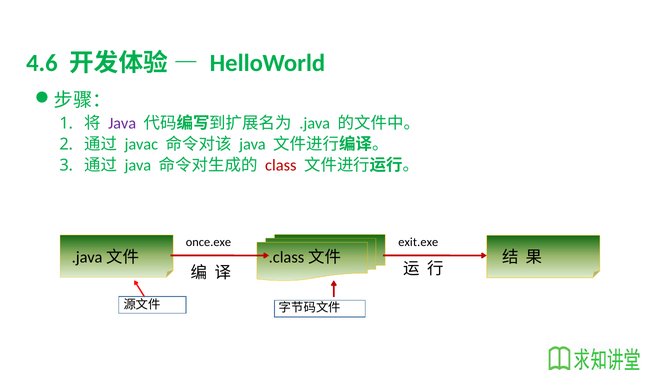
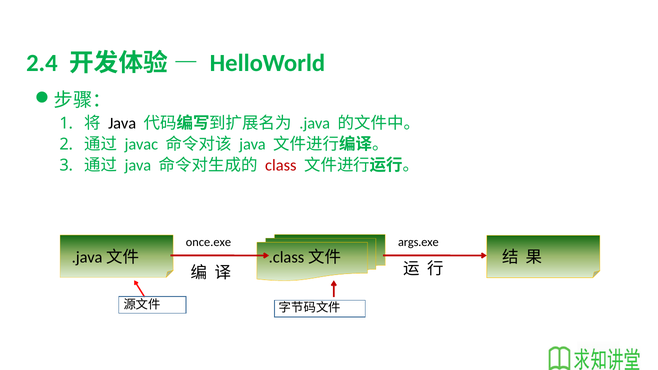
4.6: 4.6 -> 2.4
Java at (122, 123) colour: purple -> black
exit.exe: exit.exe -> args.exe
